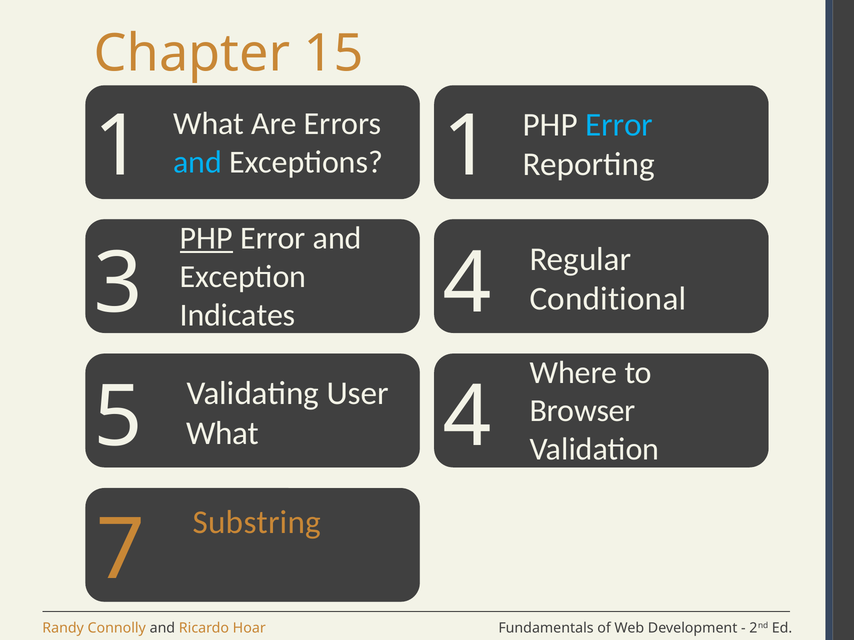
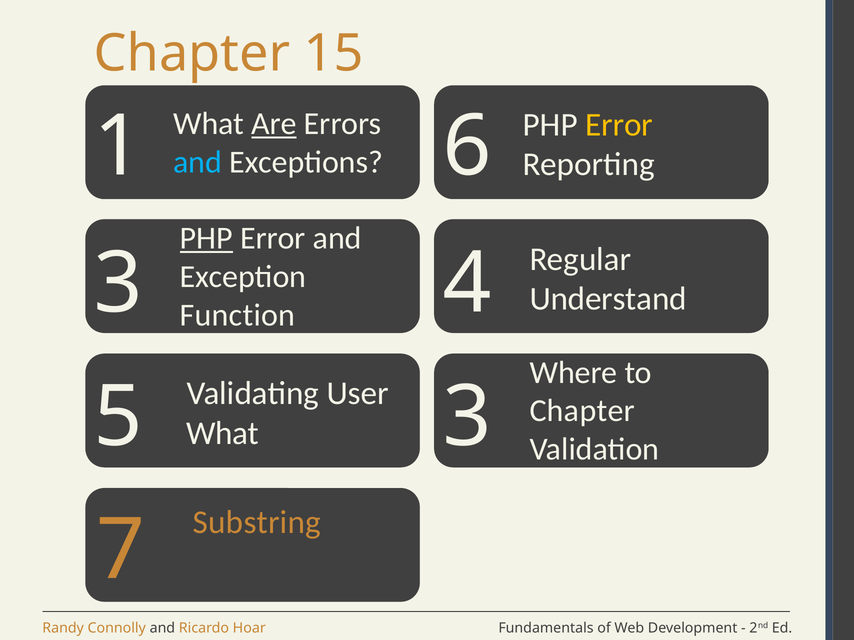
Are underline: none -> present
Error at (619, 125) colour: light blue -> yellow
1 1: 1 -> 6
Conditional: Conditional -> Understand
Indicates: Indicates -> Function
5 4: 4 -> 3
Browser at (583, 411): Browser -> Chapter
